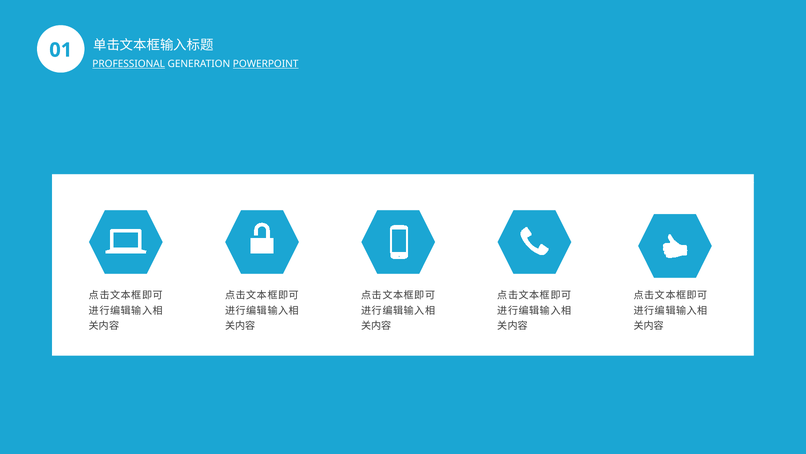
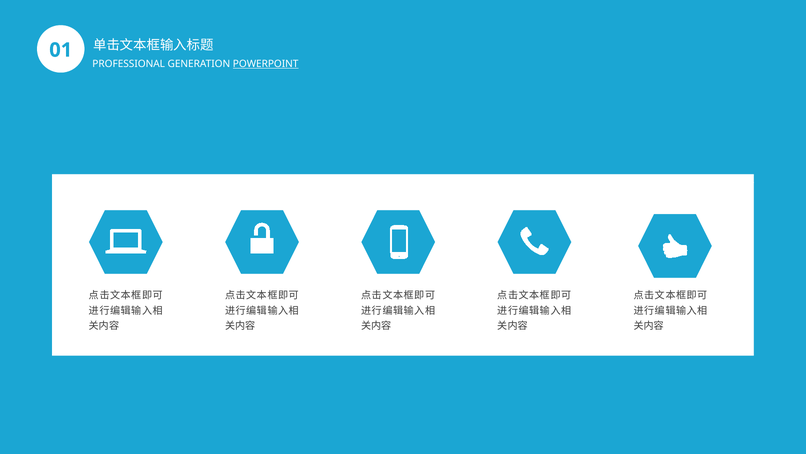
PROFESSIONAL underline: present -> none
